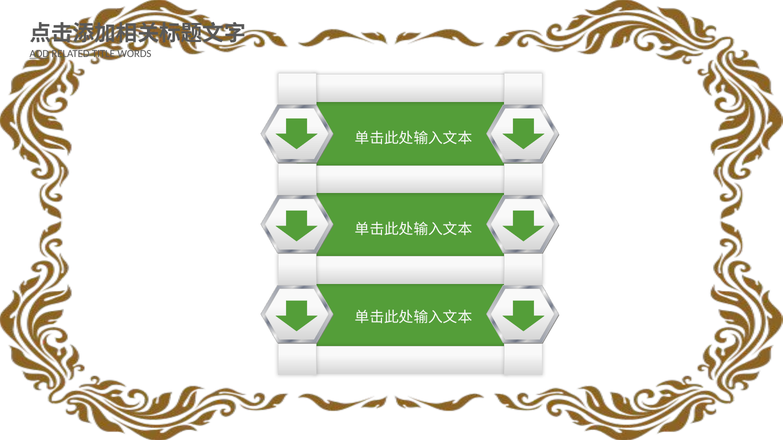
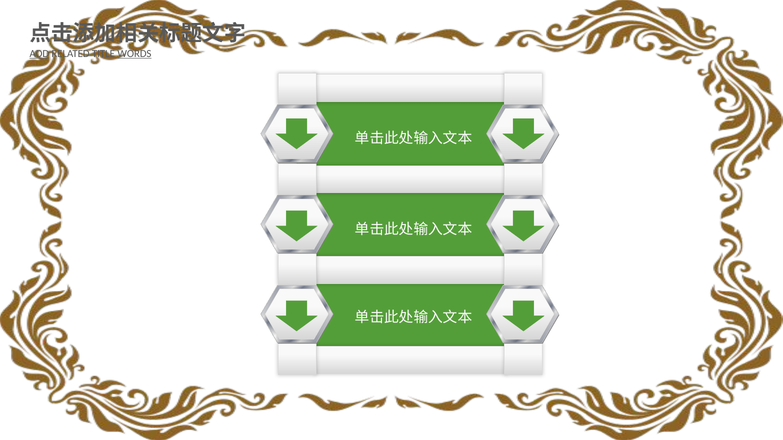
WORDS underline: none -> present
